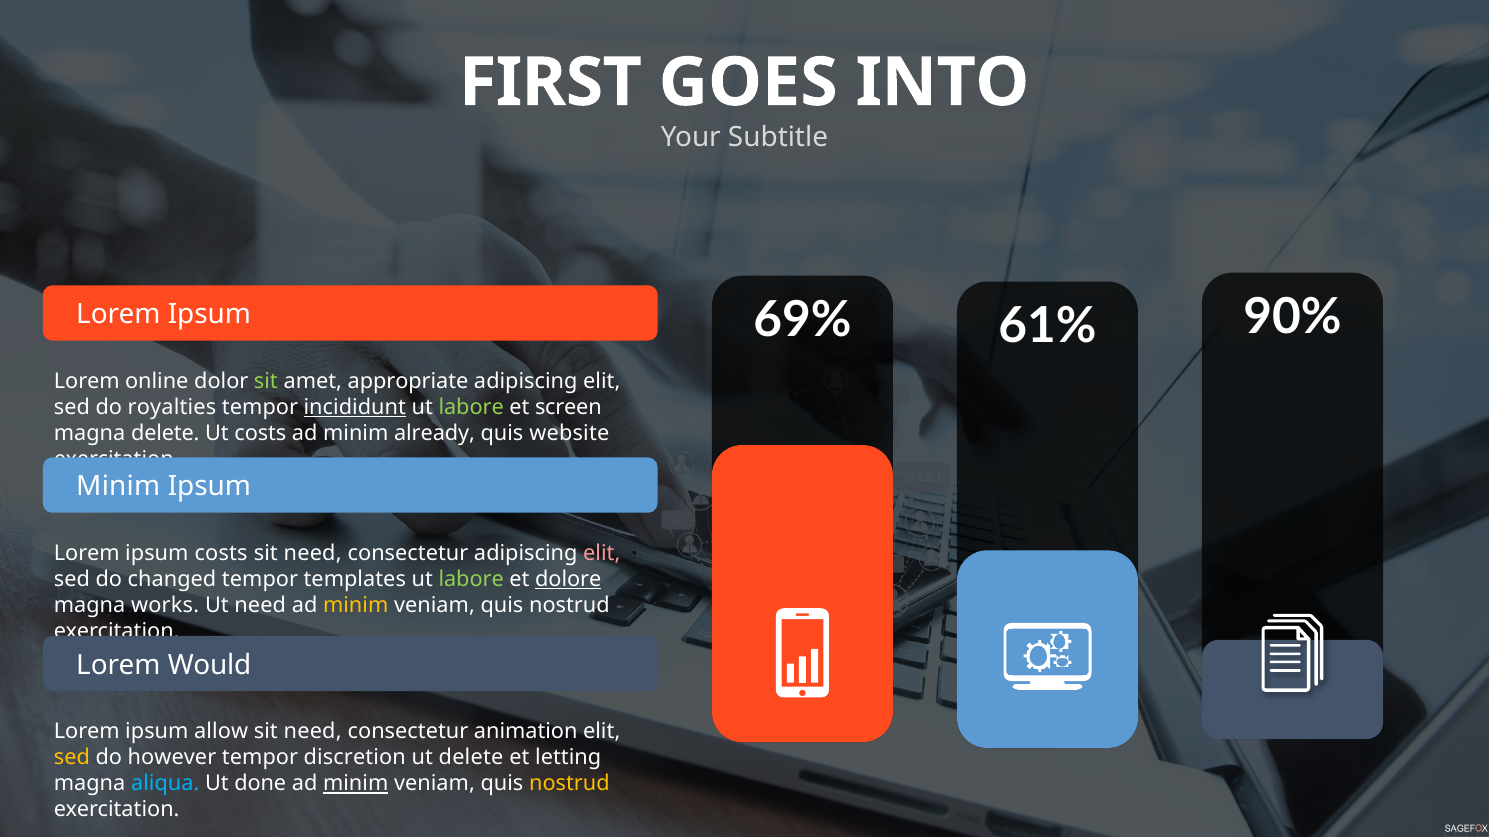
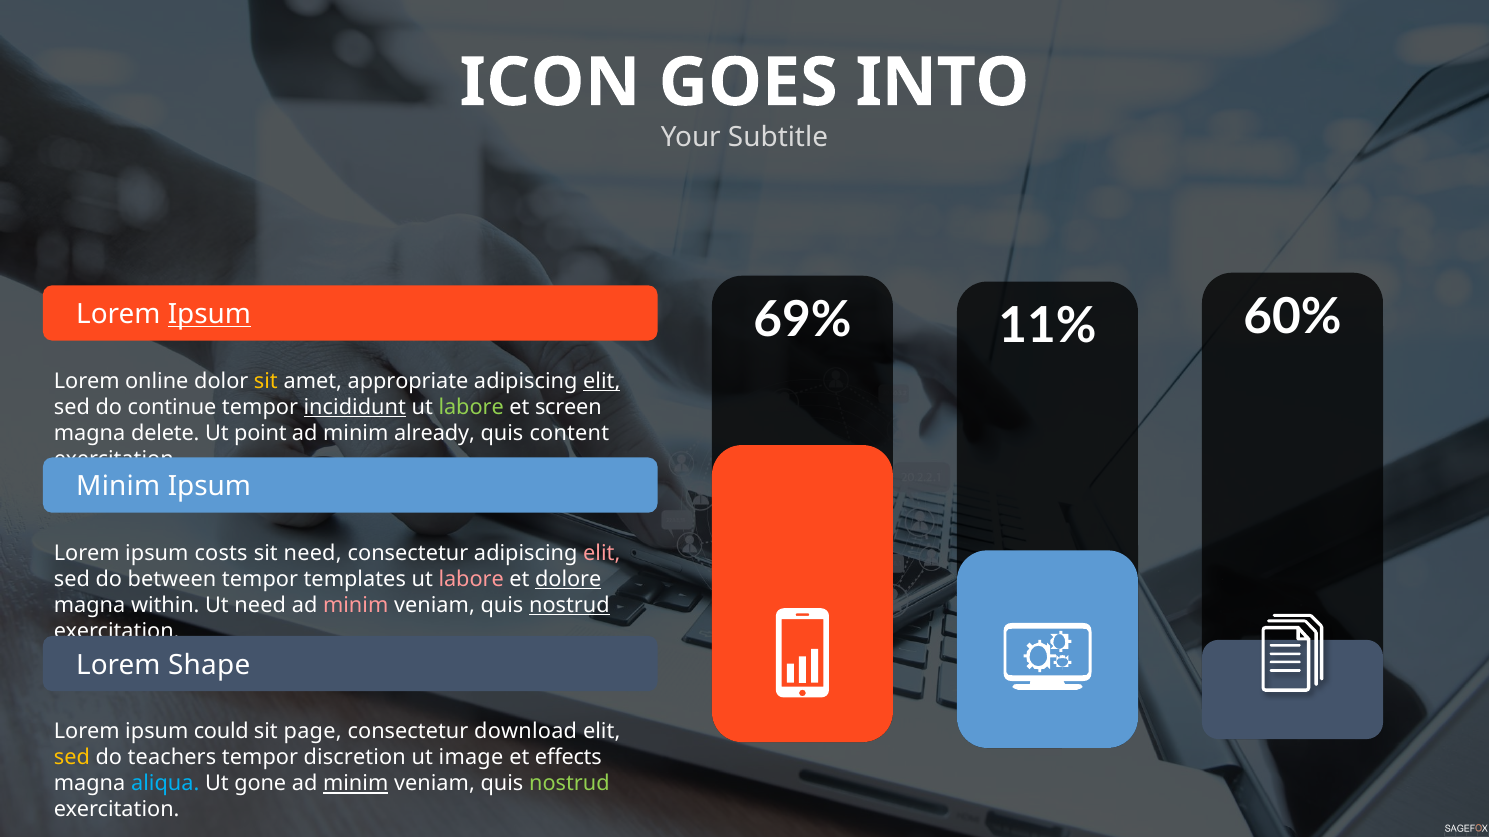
FIRST: FIRST -> ICON
90%: 90% -> 60%
61%: 61% -> 11%
Ipsum at (209, 315) underline: none -> present
sit at (266, 381) colour: light green -> yellow
elit at (602, 381) underline: none -> present
royalties: royalties -> continue
Ut costs: costs -> point
website: website -> content
changed: changed -> between
labore at (471, 580) colour: light green -> pink
works: works -> within
minim at (356, 606) colour: yellow -> pink
nostrud at (569, 606) underline: none -> present
Would: Would -> Shape
allow: allow -> could
need at (313, 732): need -> page
animation: animation -> download
however: however -> teachers
ut delete: delete -> image
letting: letting -> effects
done: done -> gone
nostrud at (569, 784) colour: yellow -> light green
